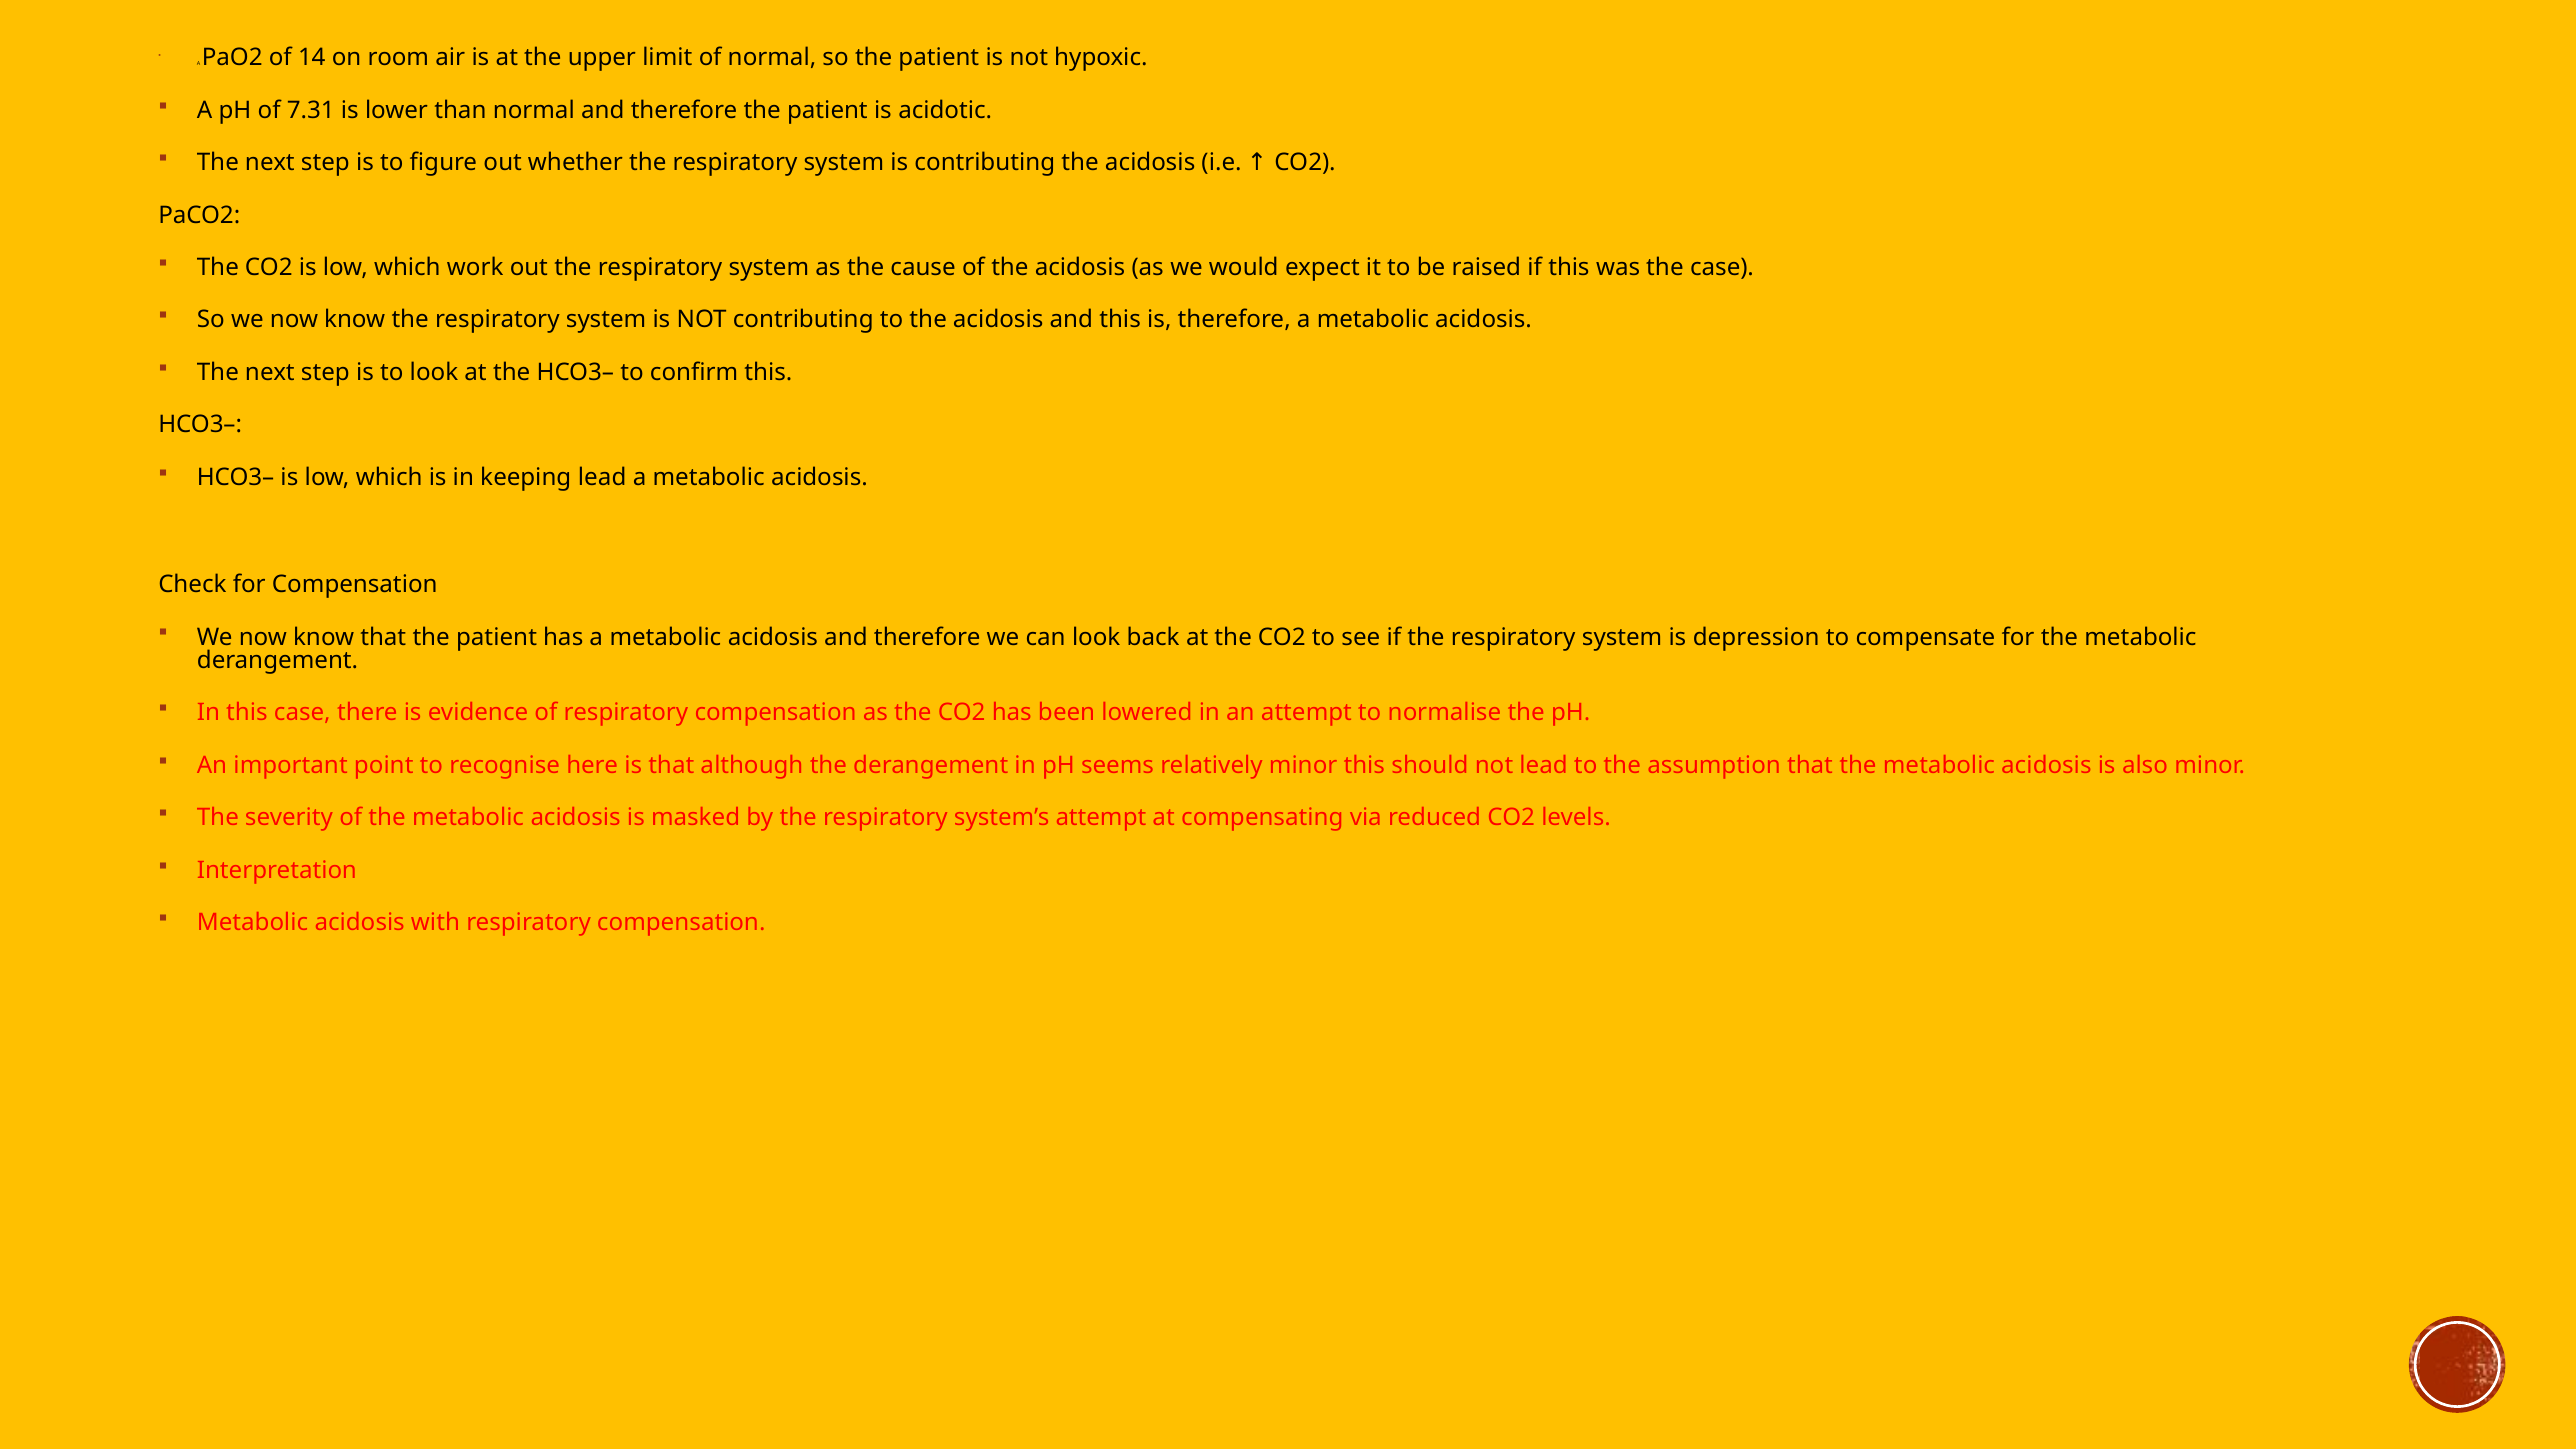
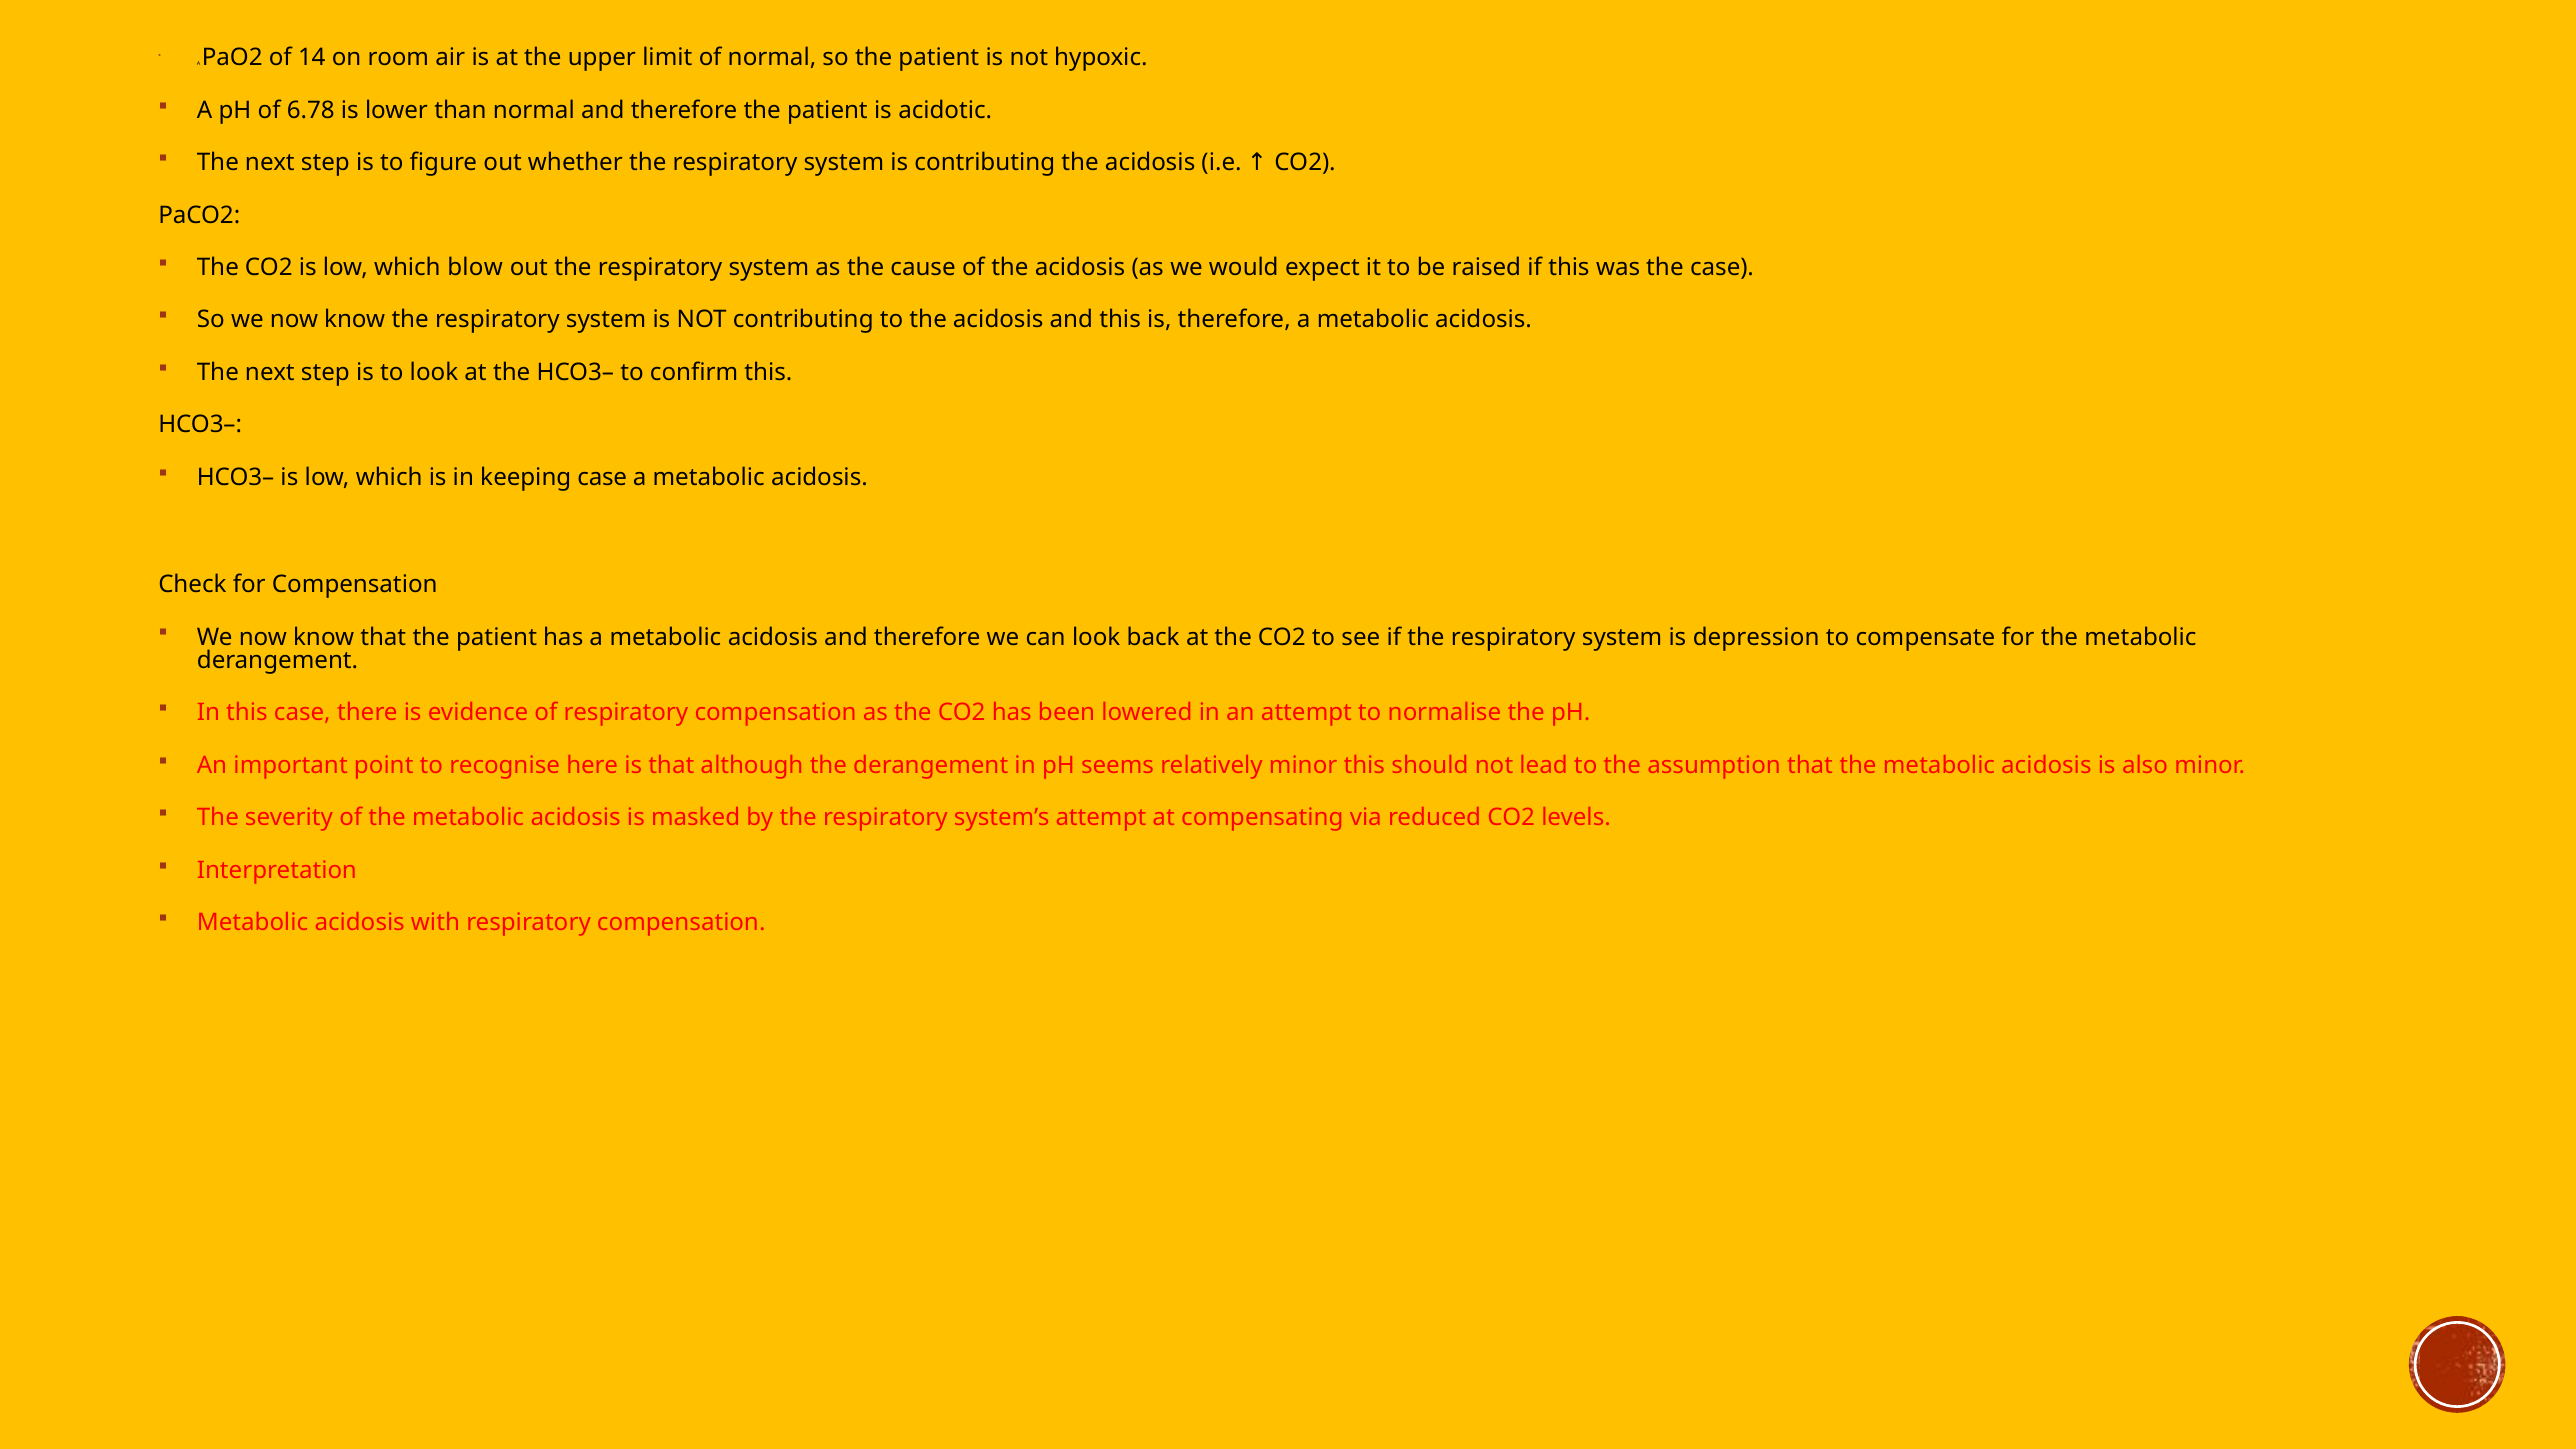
7.31: 7.31 -> 6.78
work: work -> blow
keeping lead: lead -> case
